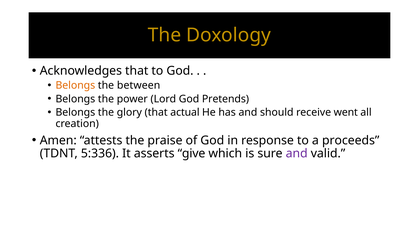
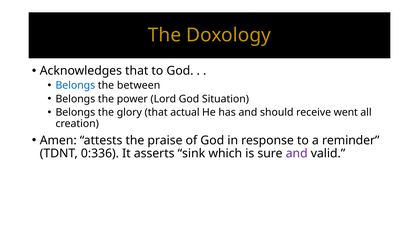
Belongs at (75, 85) colour: orange -> blue
Pretends: Pretends -> Situation
proceeds: proceeds -> reminder
5:336: 5:336 -> 0:336
give: give -> sink
